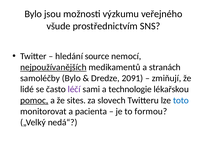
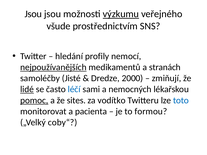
Bylo at (33, 14): Bylo -> Jsou
výzkumu underline: none -> present
source: source -> profily
samoléčby Bylo: Bylo -> Jisté
2091: 2091 -> 2000
lidé underline: none -> present
léčí colour: purple -> blue
technologie: technologie -> nemocných
slovech: slovech -> vodítko
nedá“: nedá“ -> coby“
